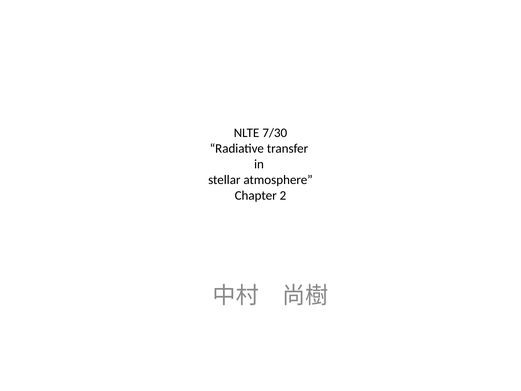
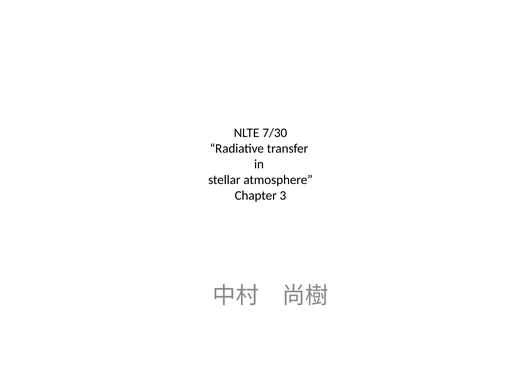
2: 2 -> 3
